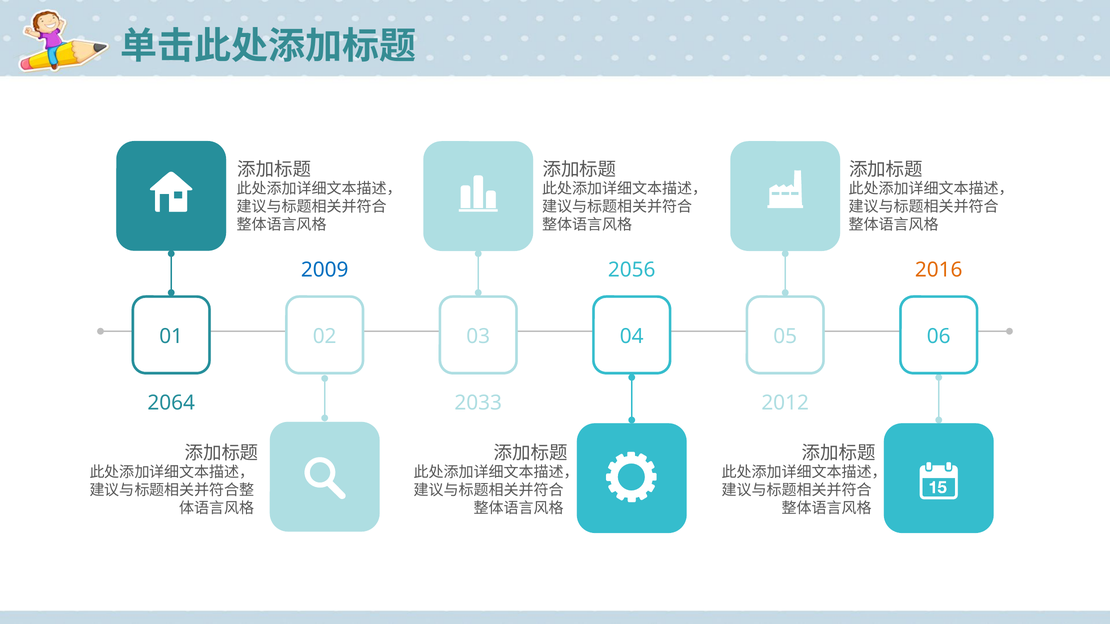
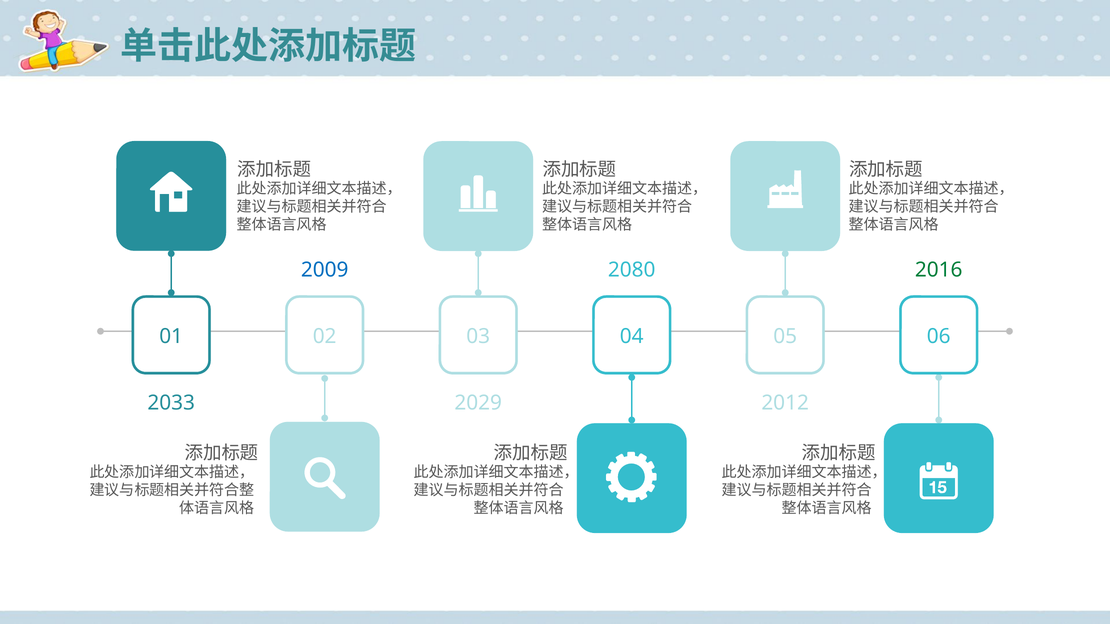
2056: 2056 -> 2080
2016 colour: orange -> green
2064: 2064 -> 2033
2033: 2033 -> 2029
